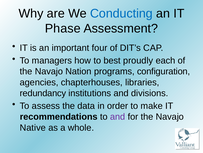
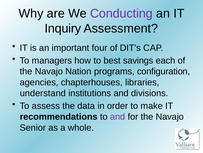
Conducting colour: blue -> purple
Phase: Phase -> Inquiry
proudly: proudly -> savings
redundancy: redundancy -> understand
Native: Native -> Senior
